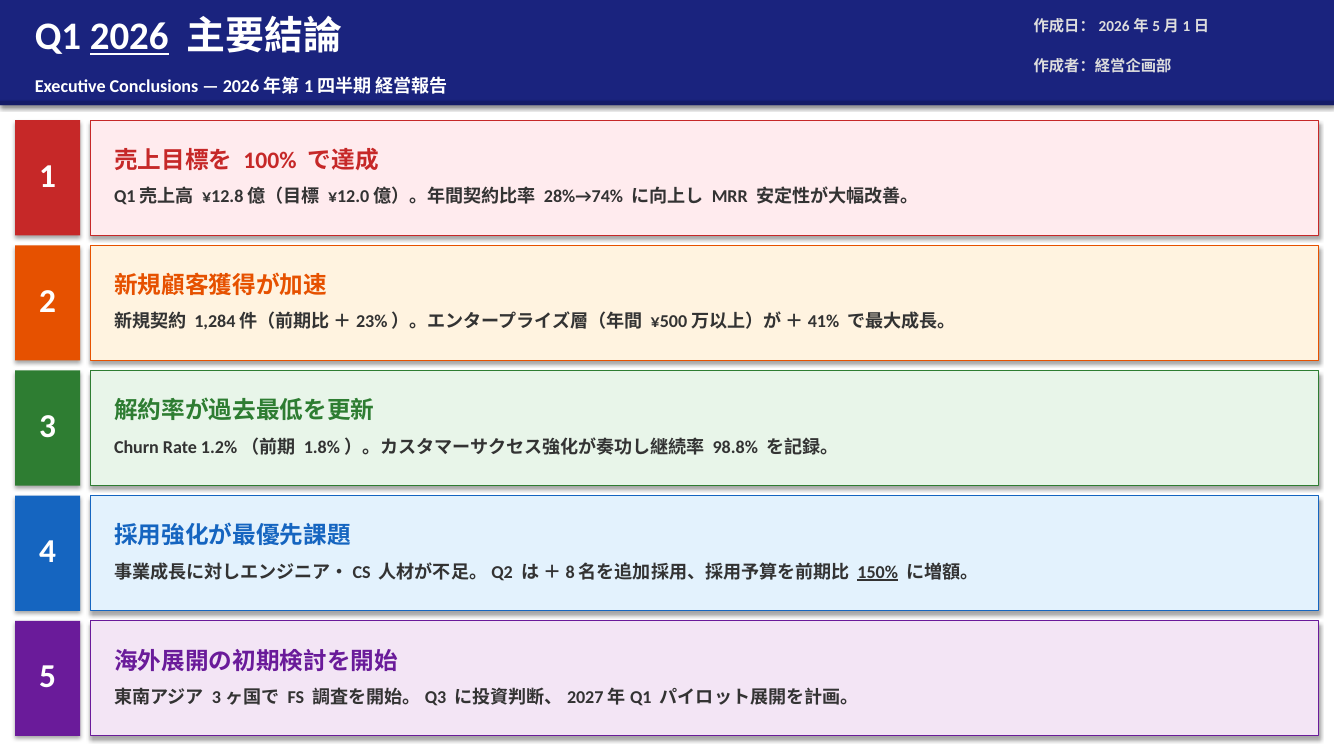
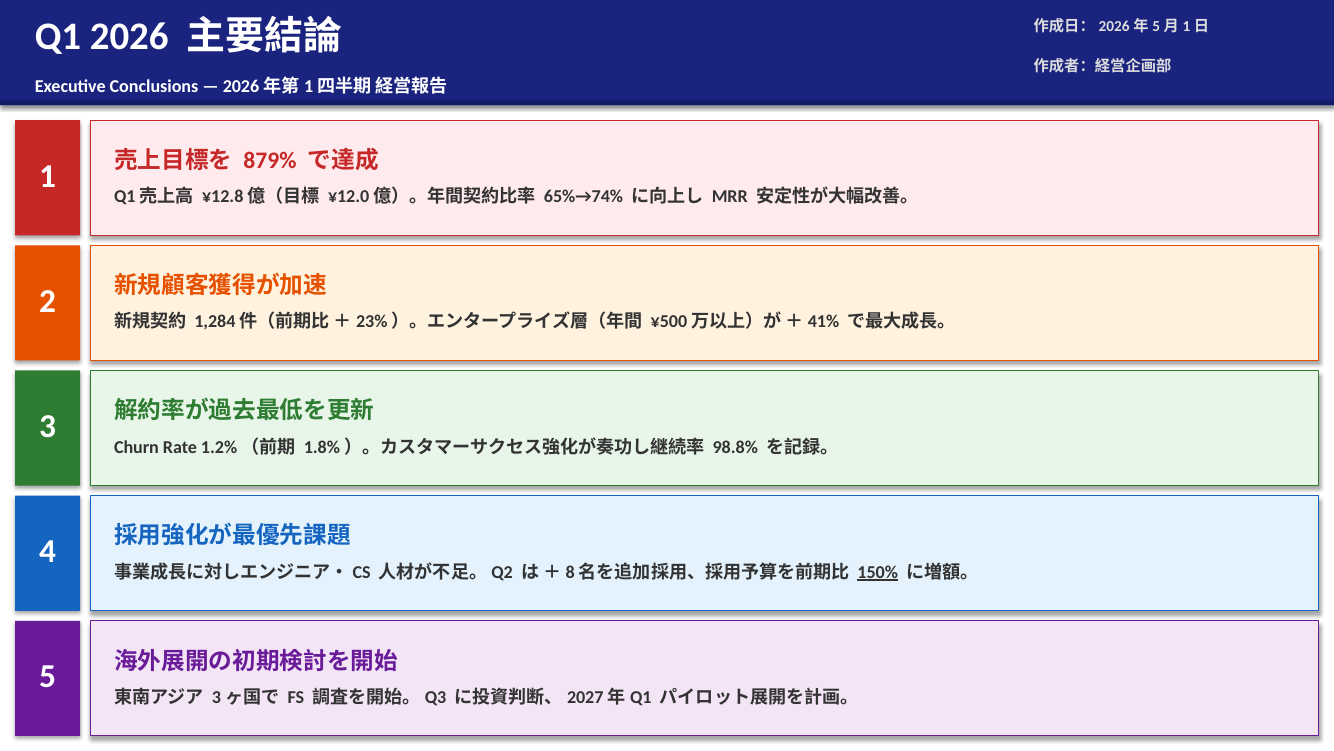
2026 underline: present -> none
100%: 100% -> 879%
28%→74%: 28%→74% -> 65%→74%
